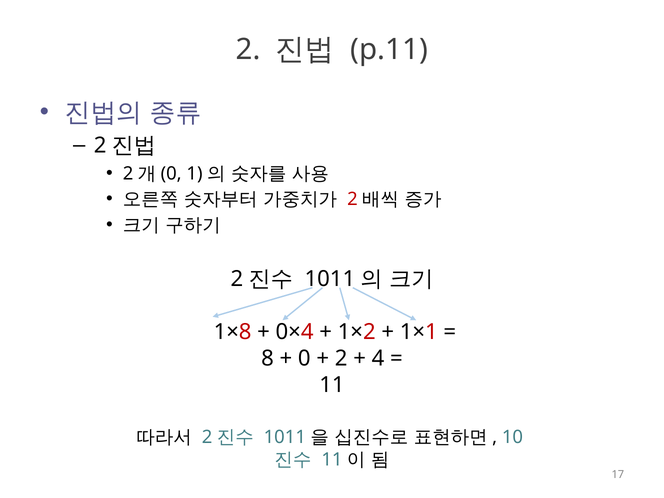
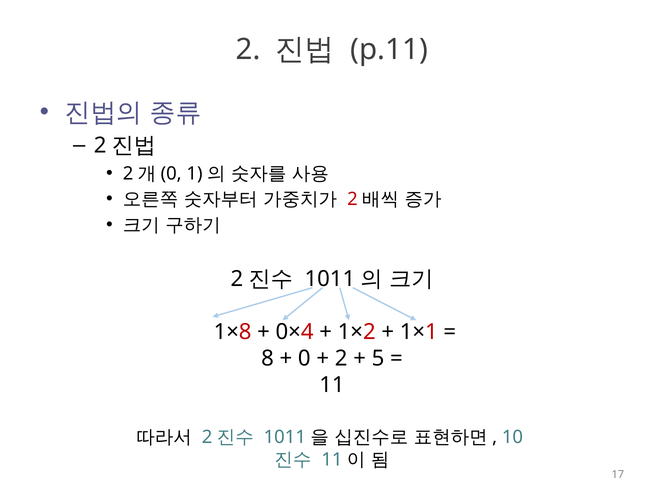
4: 4 -> 5
